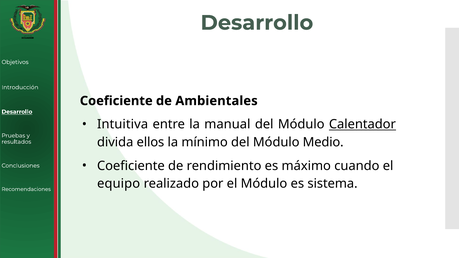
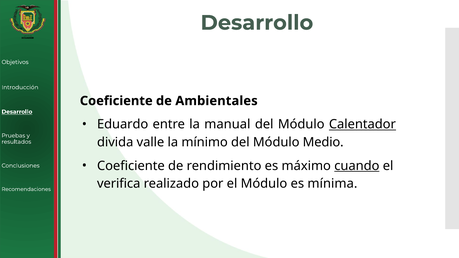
Intuitiva: Intuitiva -> Eduardo
ellos: ellos -> valle
cuando underline: none -> present
equipo: equipo -> verifica
sistema: sistema -> mínima
